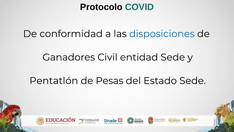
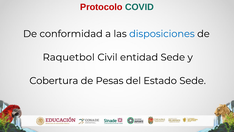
Protocolo colour: black -> red
Ganadores: Ganadores -> Raquetbol
Pentatlón: Pentatlón -> Cobertura
